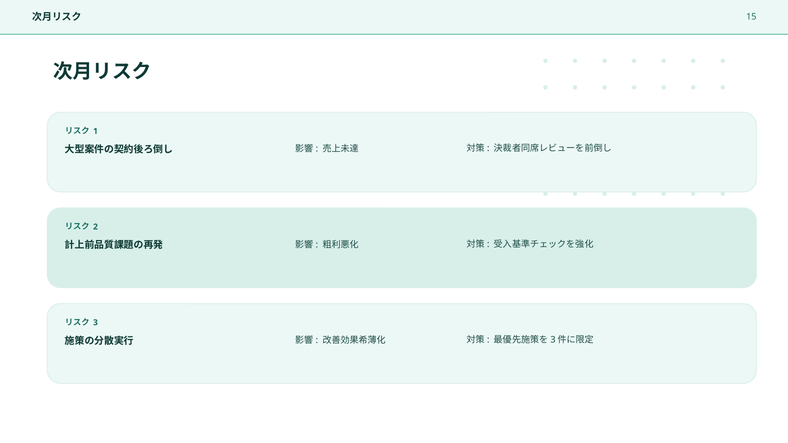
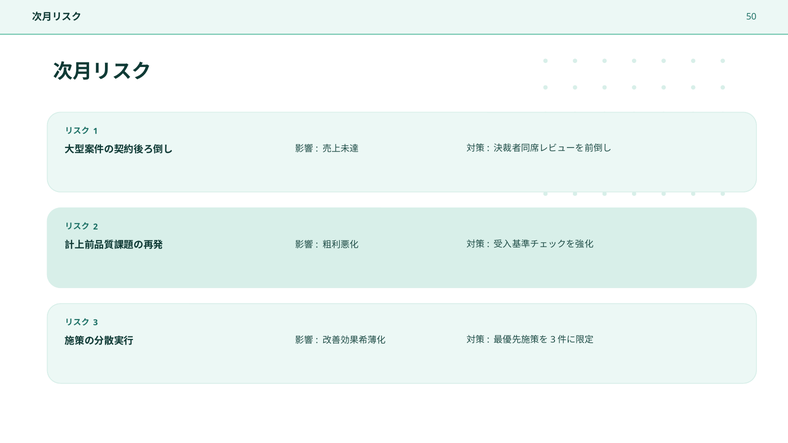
15: 15 -> 50
